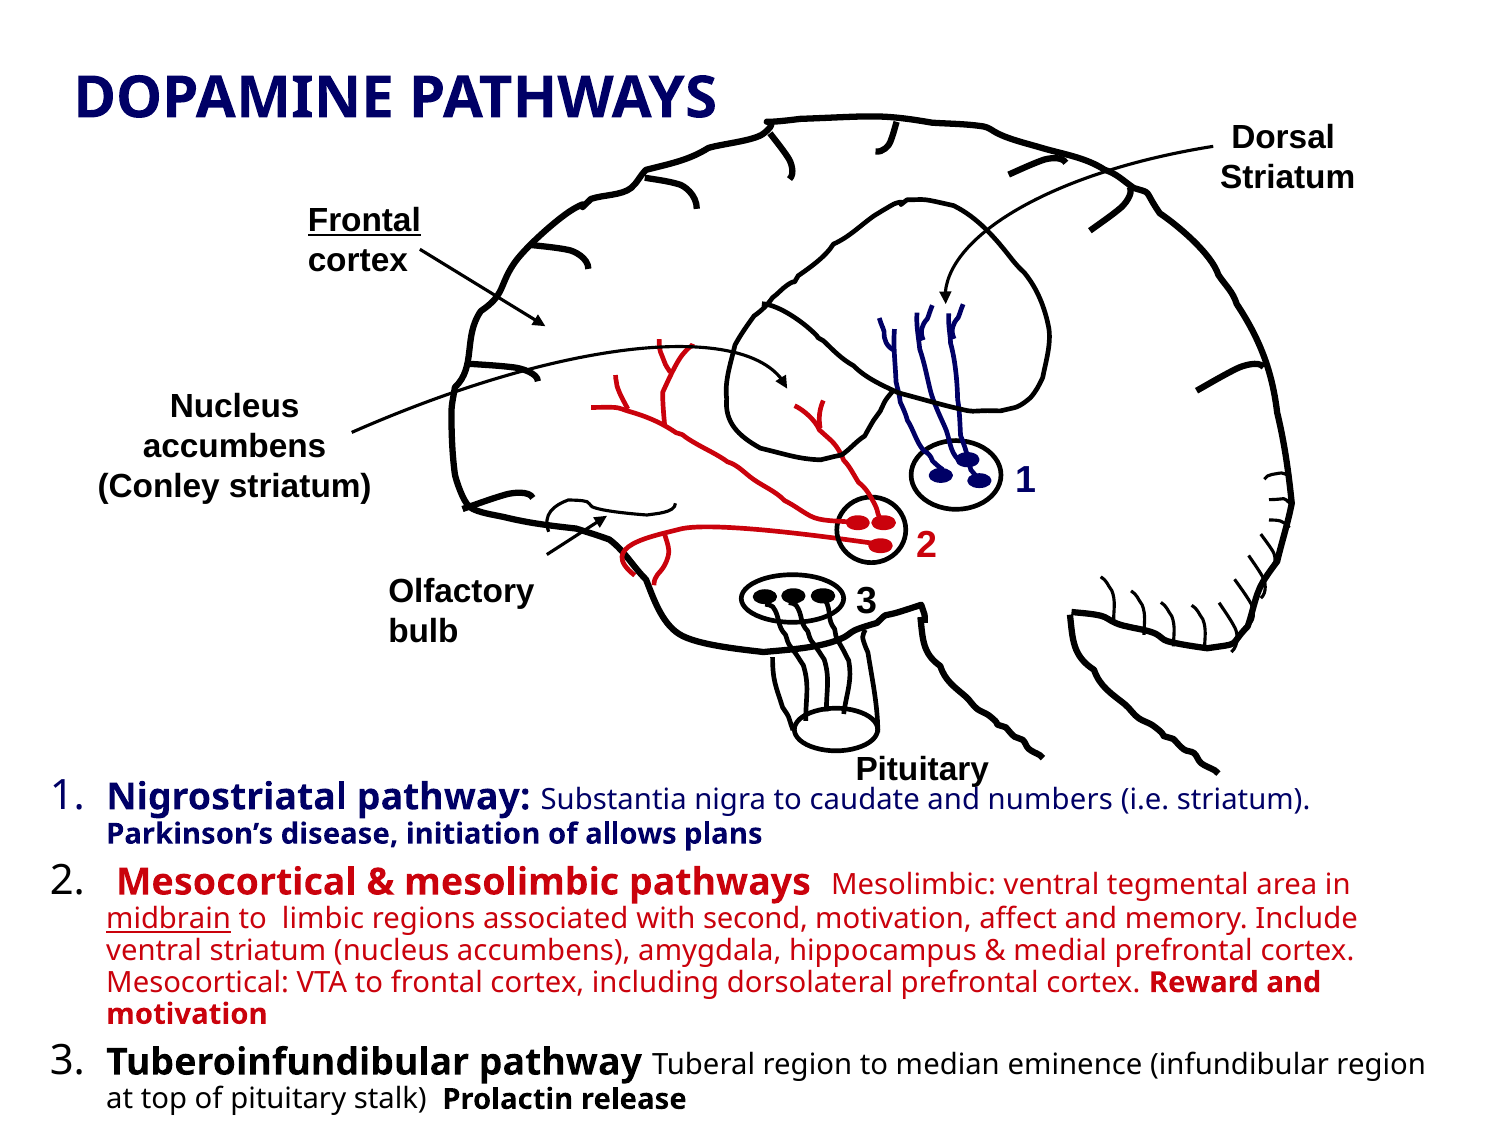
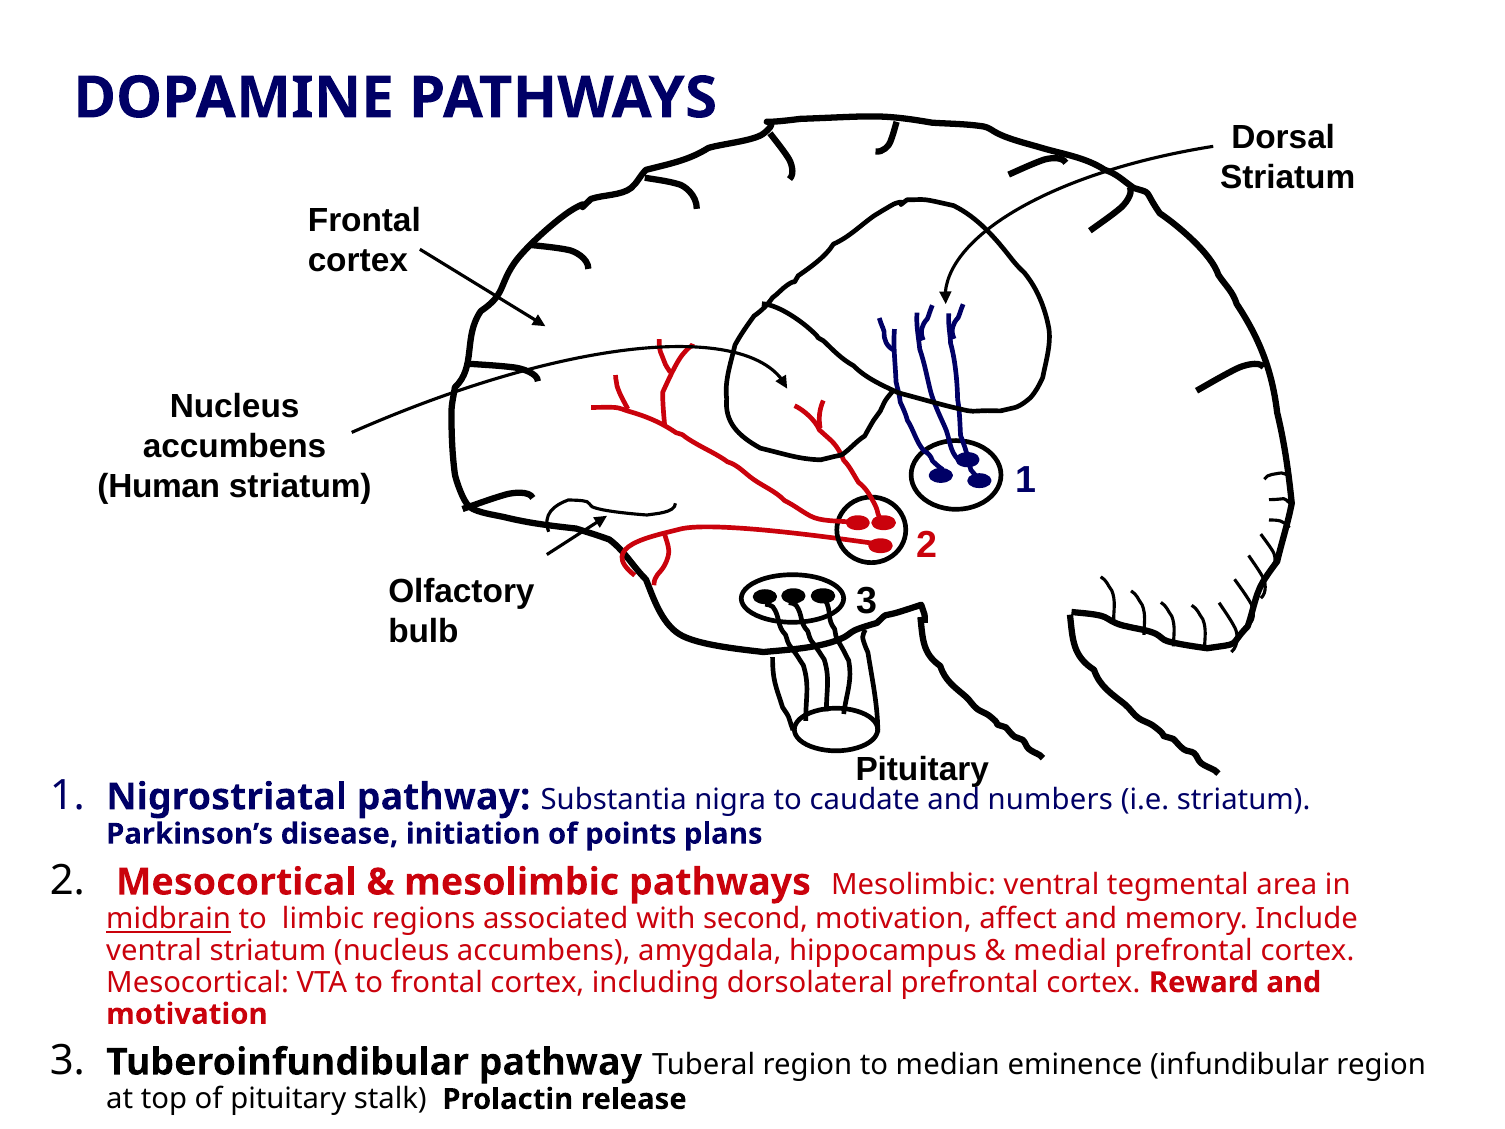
Frontal at (364, 220) underline: present -> none
Conley: Conley -> Human
allows: allows -> points
